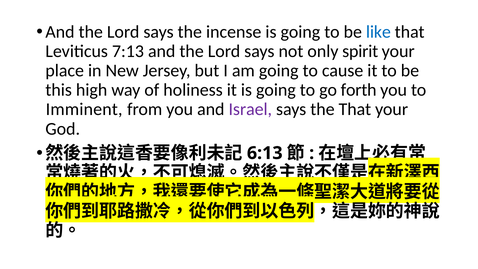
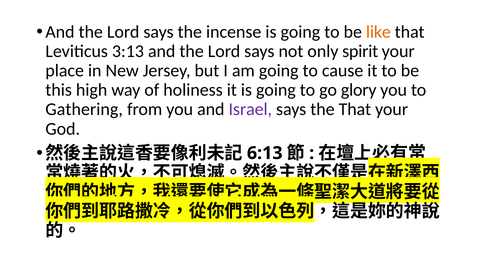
like colour: blue -> orange
7:13: 7:13 -> 3:13
forth: forth -> glory
Imminent: Imminent -> Gathering
